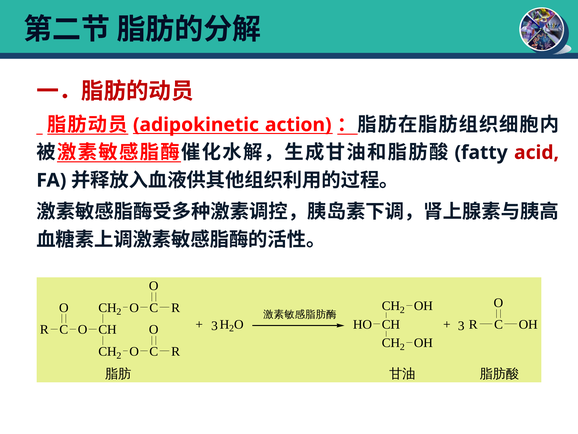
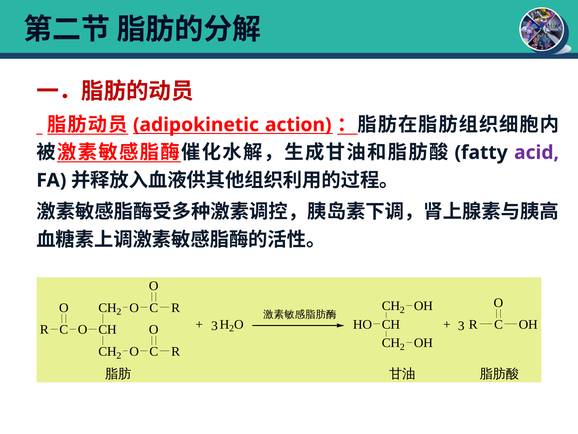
acid colour: red -> purple
